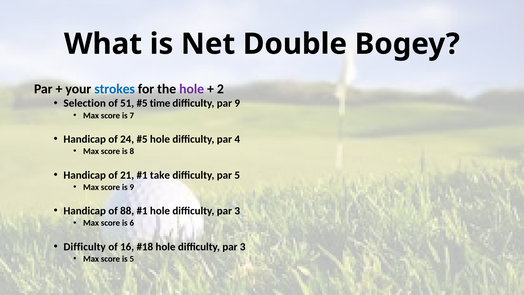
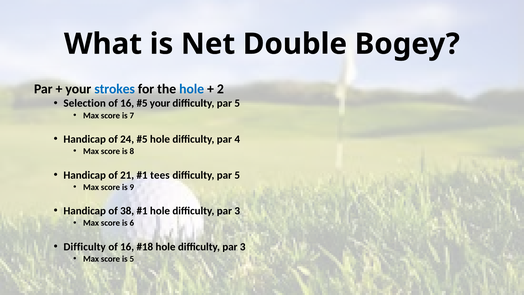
hole at (192, 89) colour: purple -> blue
51 at (127, 103): 51 -> 16
time at (160, 103): time -> your
9 at (237, 103): 9 -> 5
take: take -> tees
88: 88 -> 38
